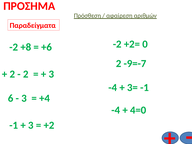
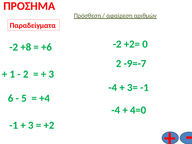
2 at (12, 74): 2 -> 1
3 at (24, 98): 3 -> 5
